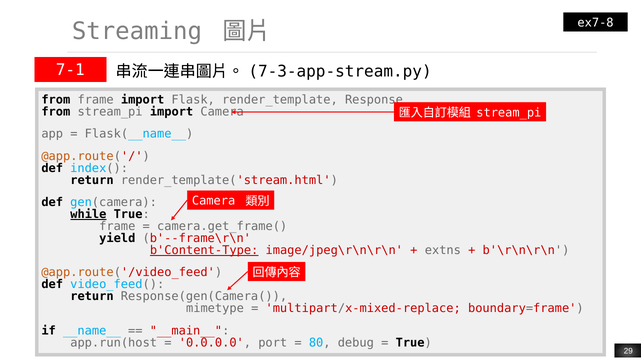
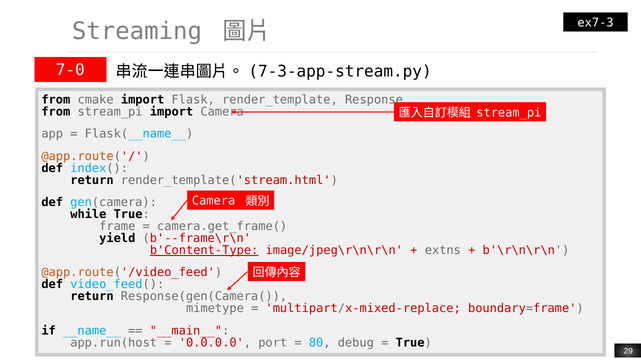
ex7-8: ex7-8 -> ex7-3
7-1: 7-1 -> 7-0
from frame: frame -> cmake
while underline: present -> none
